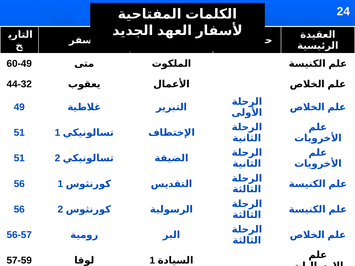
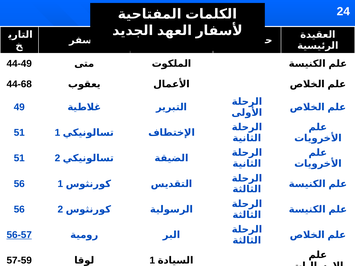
60-49: 60-49 -> 44-49
44-32: 44-32 -> 44-68
56-57 underline: none -> present
